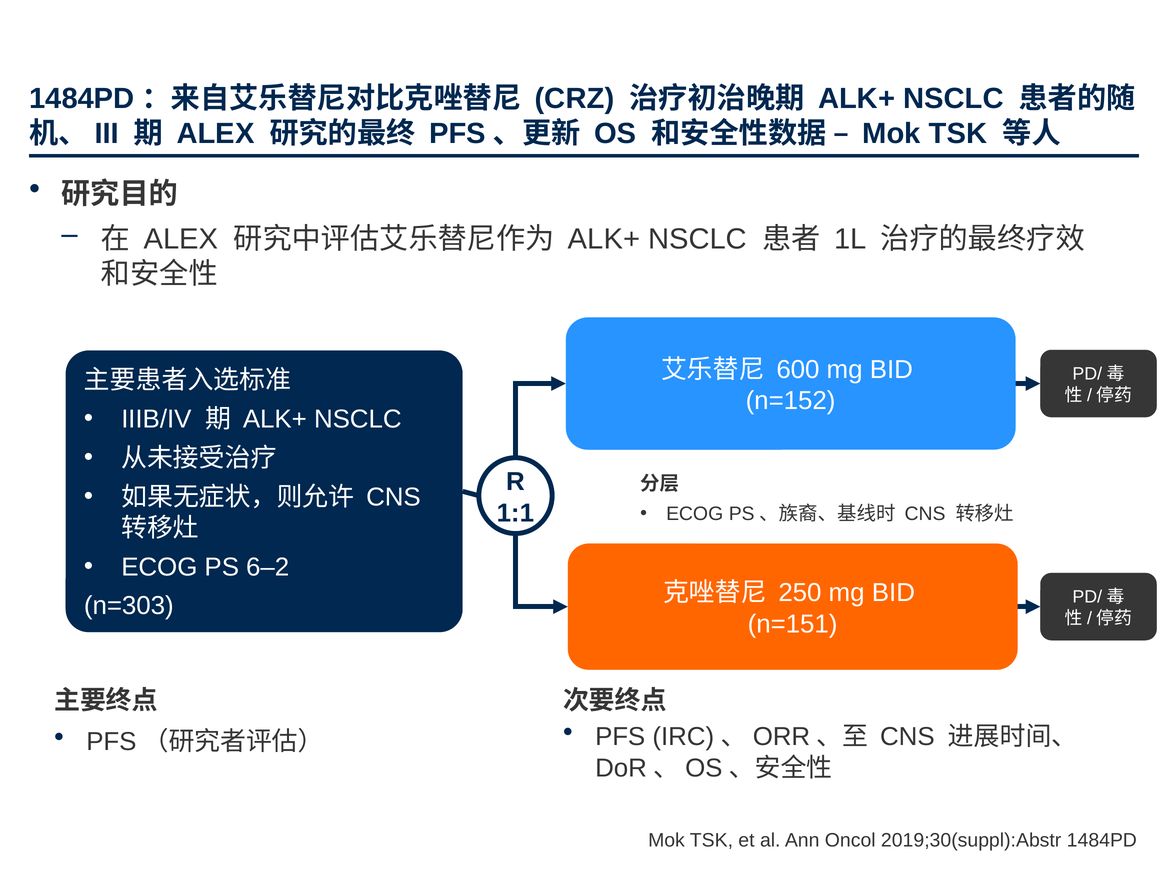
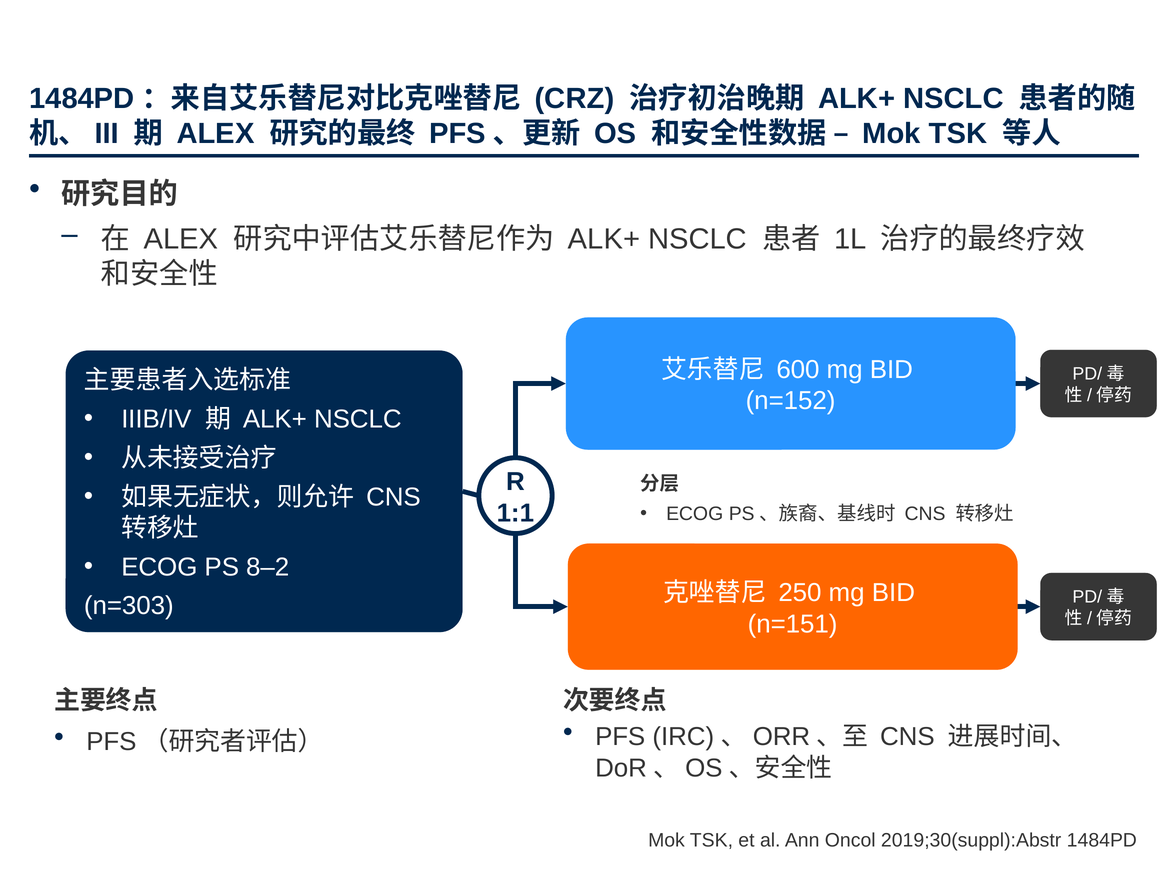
6–2: 6–2 -> 8–2
